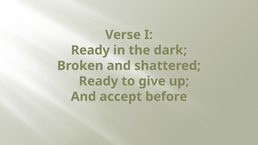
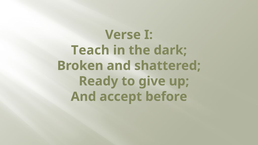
Ready at (90, 50): Ready -> Teach
